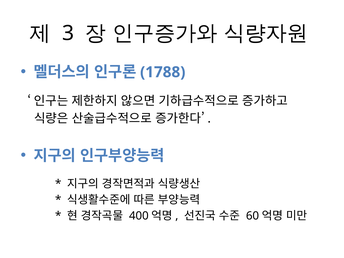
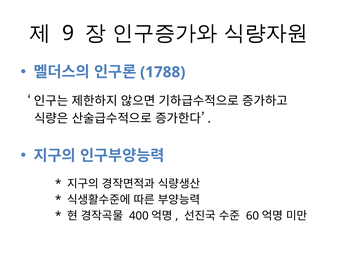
3: 3 -> 9
